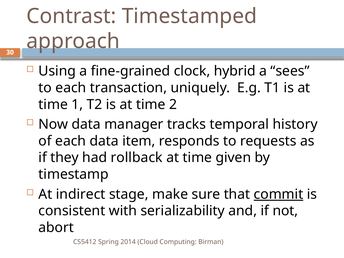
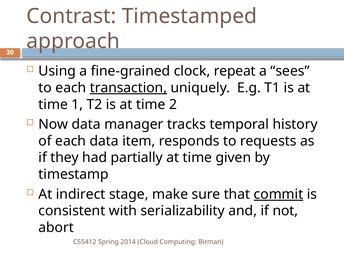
hybrid: hybrid -> repeat
transaction underline: none -> present
rollback: rollback -> partially
